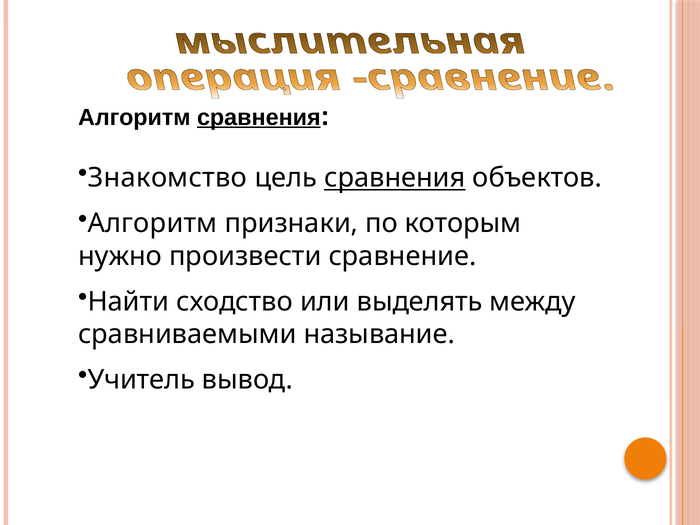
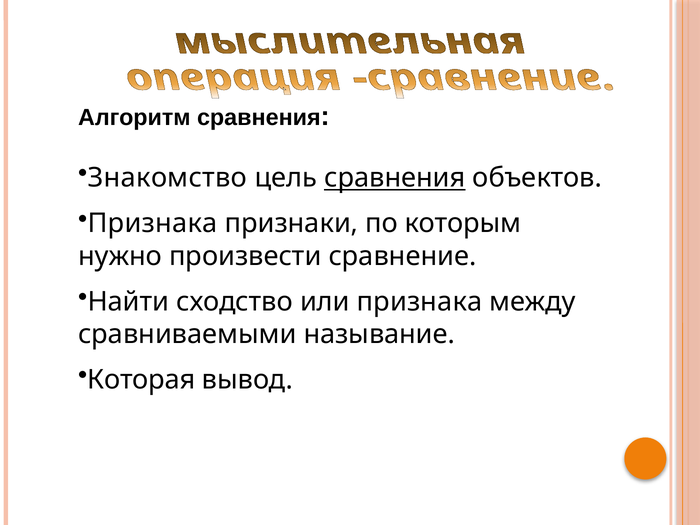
сравнения at (259, 117) underline: present -> none
Алгоритм at (152, 223): Алгоритм -> Признака
или выделять: выделять -> признака
Учитель: Учитель -> Которая
